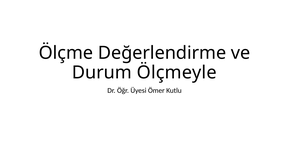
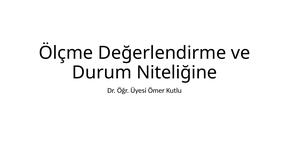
Ölçmeyle: Ölçmeyle -> Niteliğine
